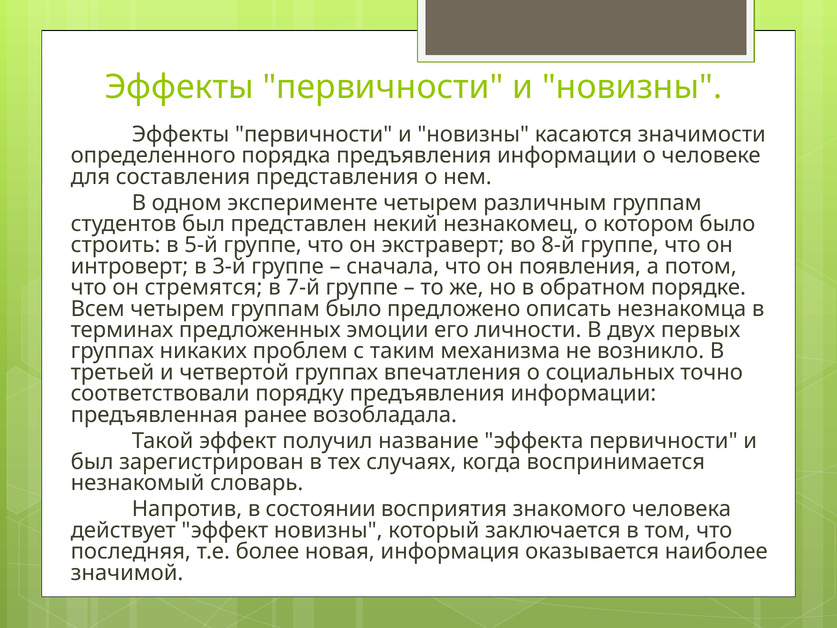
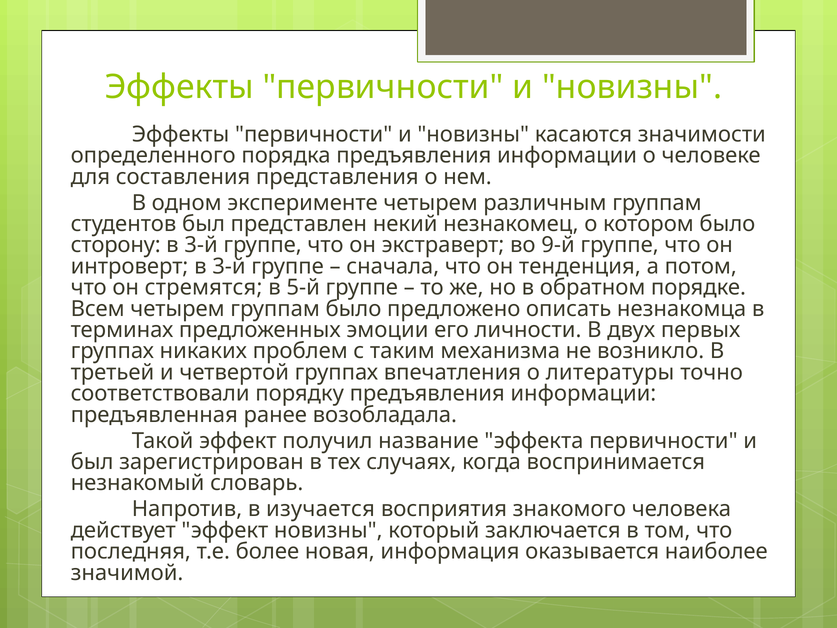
строить: строить -> сторону
5-й at (201, 245): 5-й -> 3-й
8-й: 8-й -> 9-й
появления: появления -> тенденция
7-й: 7-й -> 5-й
социальных: социальных -> литературы
состоянии: состоянии -> изучается
